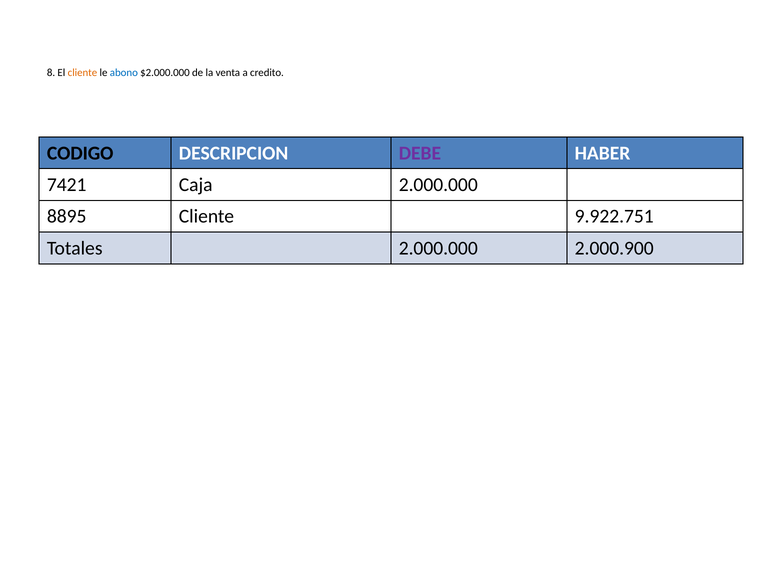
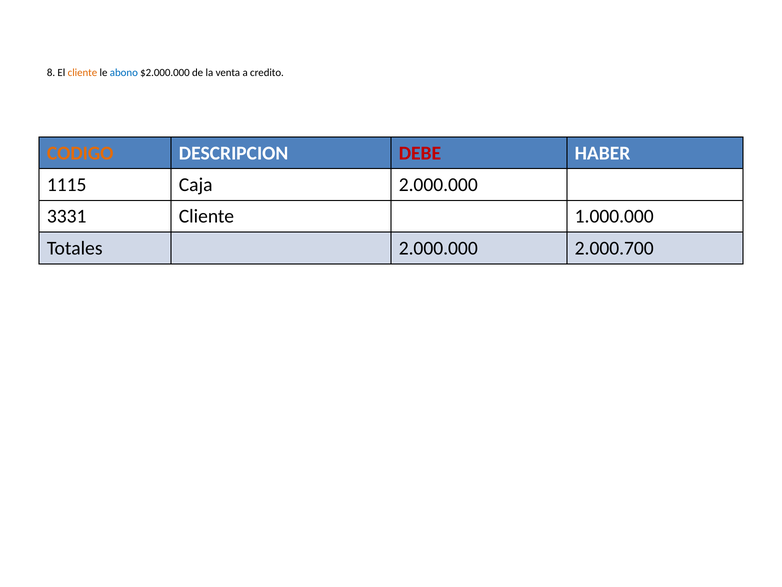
CODIGO colour: black -> orange
DEBE colour: purple -> red
7421: 7421 -> 1115
8895: 8895 -> 3331
9.922.751: 9.922.751 -> 1.000.000
2.000.900: 2.000.900 -> 2.000.700
